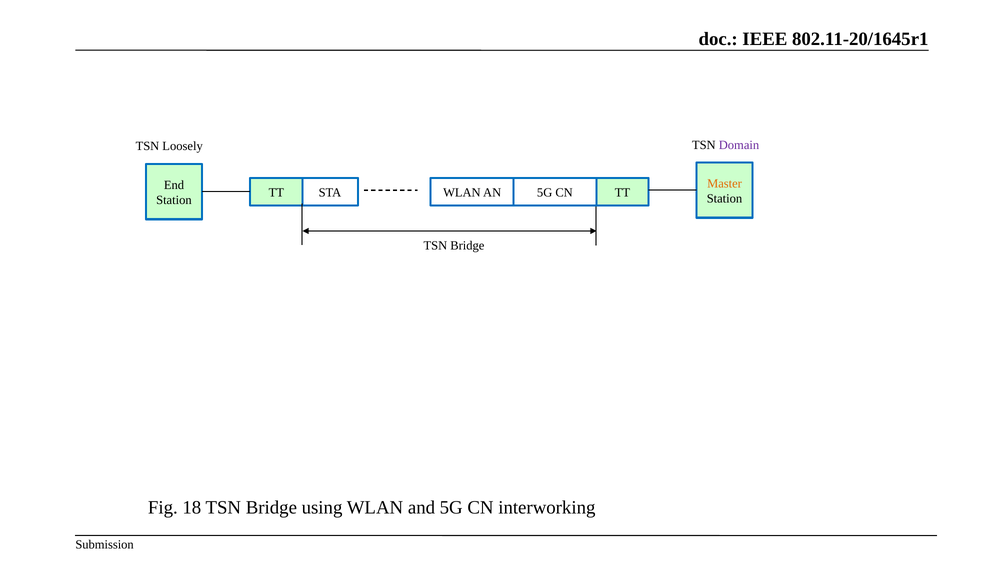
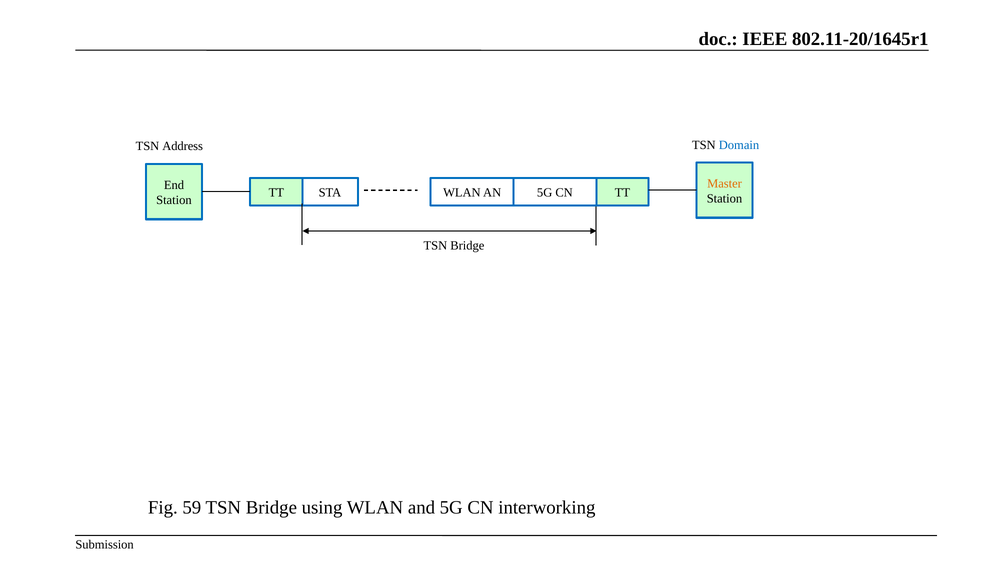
Loosely: Loosely -> Address
Domain colour: purple -> blue
18: 18 -> 59
